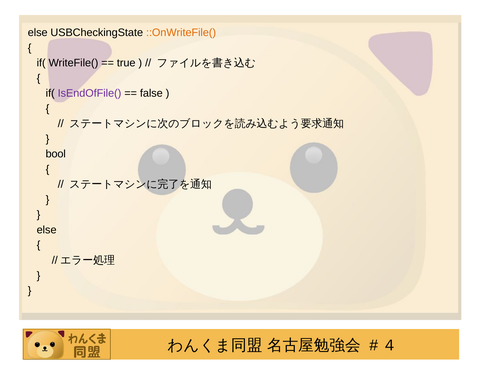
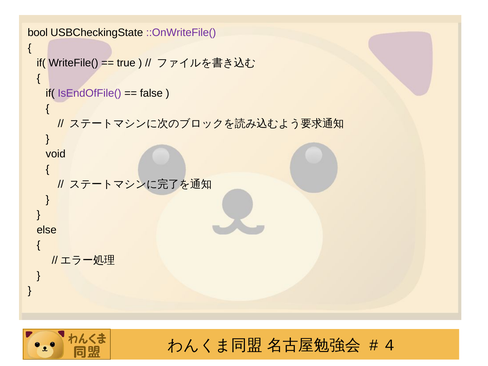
else at (38, 33): else -> bool
::OnWriteFile( colour: orange -> purple
bool: bool -> void
